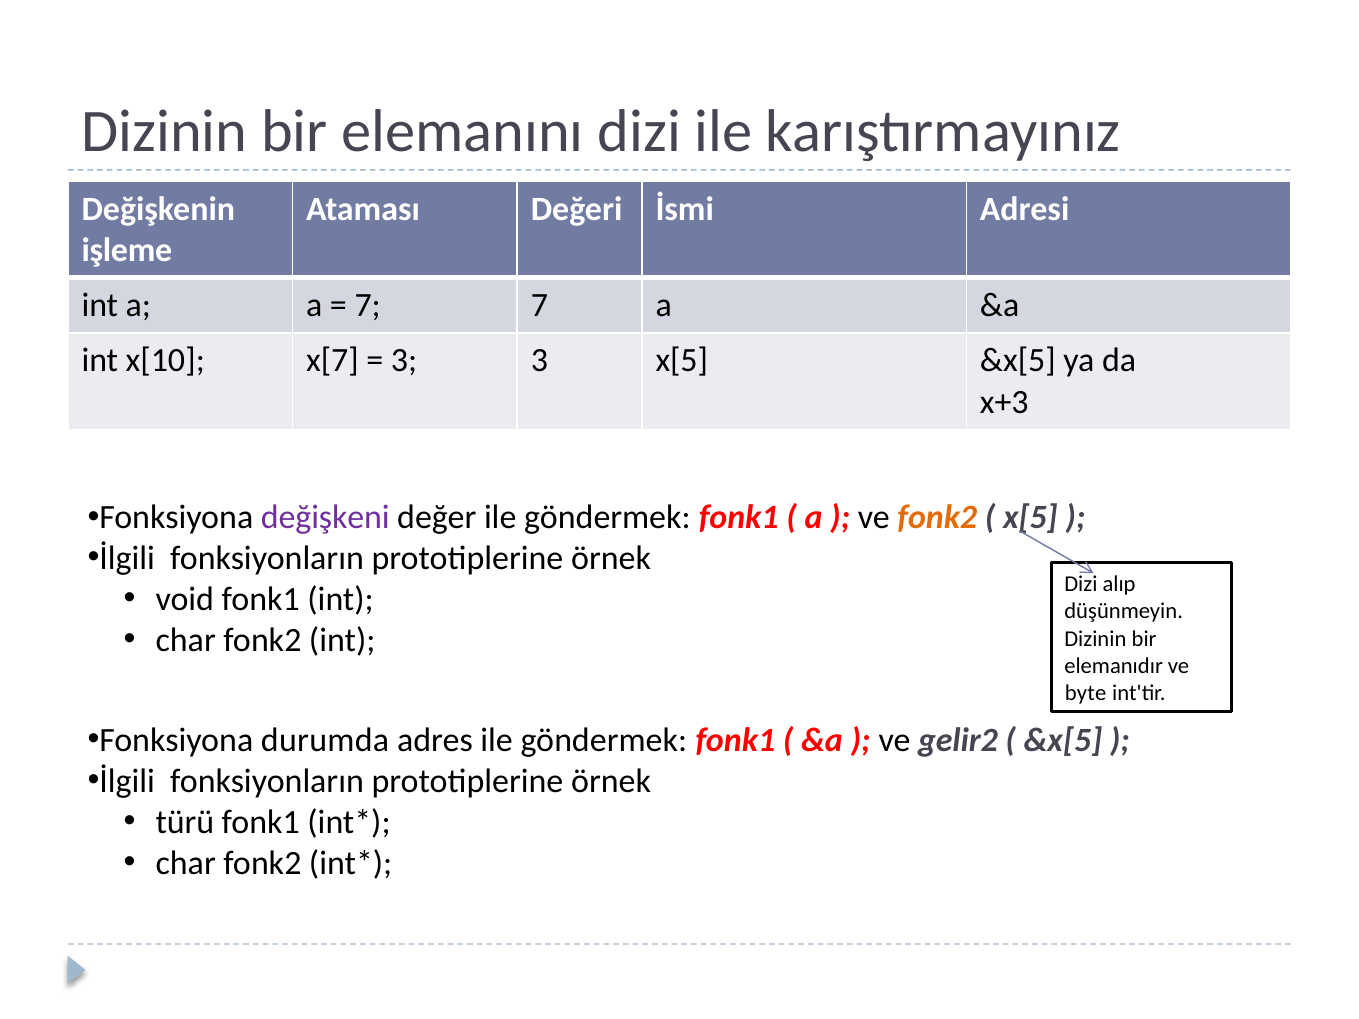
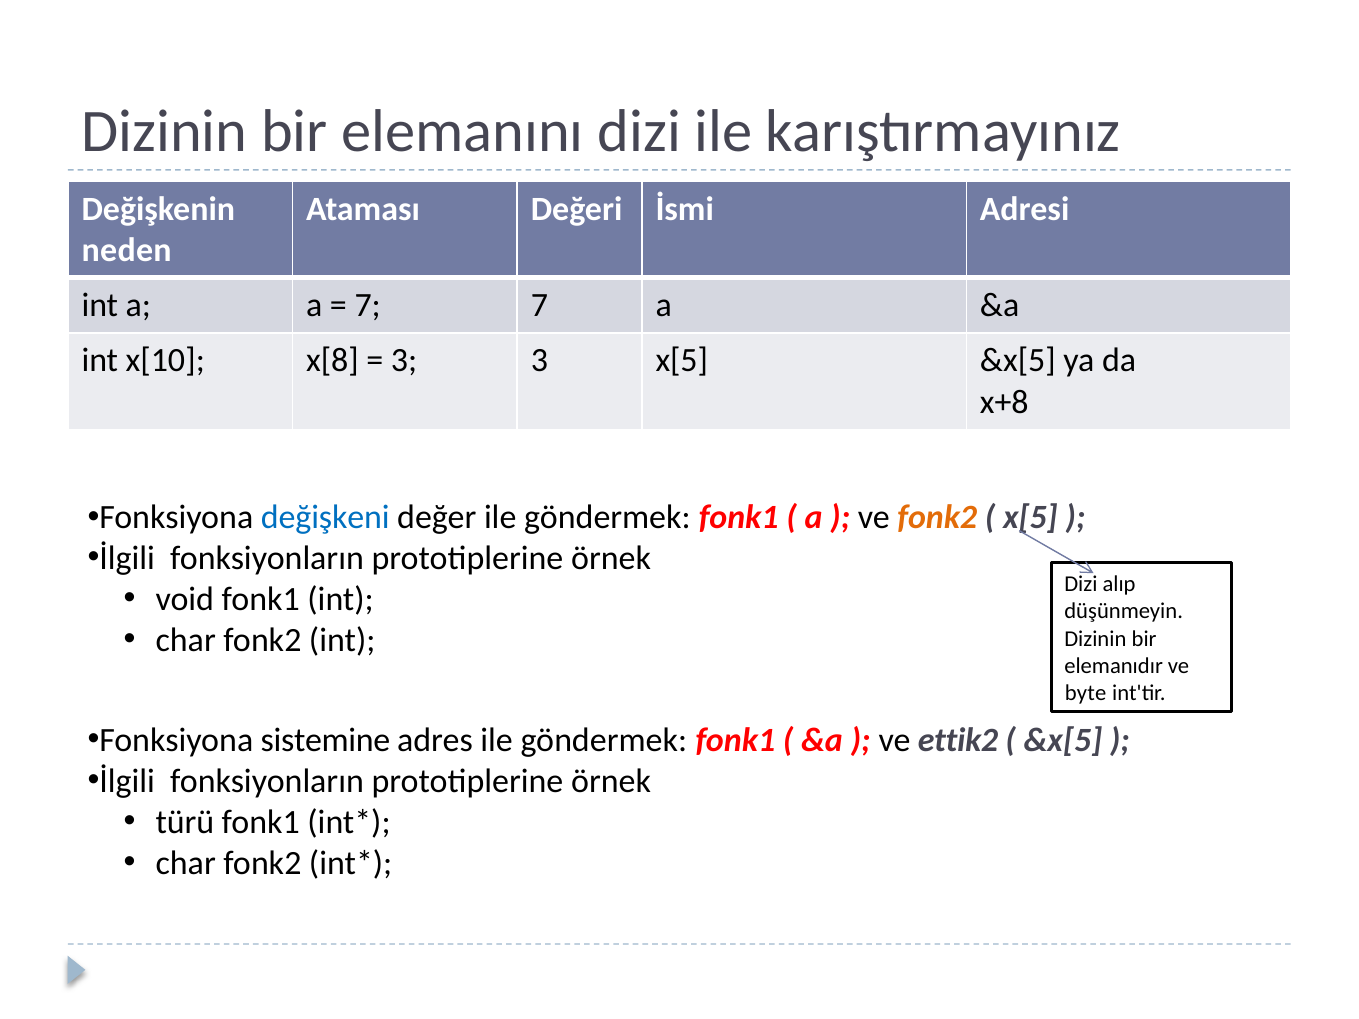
işleme: işleme -> neden
x[7: x[7 -> x[8
x+3: x+3 -> x+8
değişkeni colour: purple -> blue
durumda: durumda -> sistemine
gelir2: gelir2 -> ettik2
